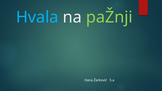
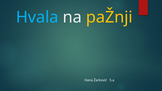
paŽnji colour: light green -> yellow
